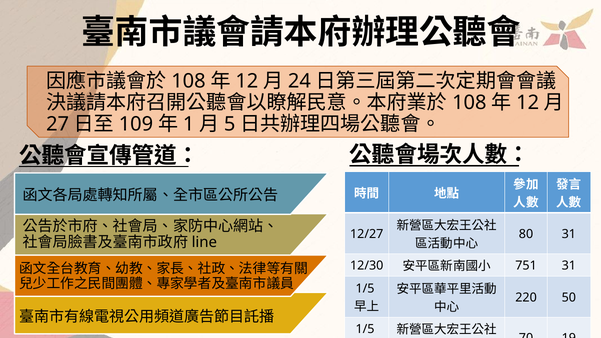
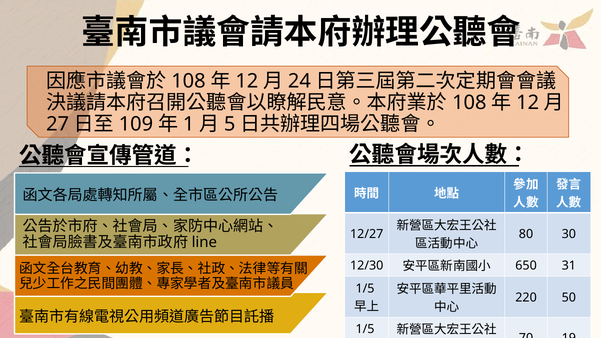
80 31: 31 -> 30
751: 751 -> 650
